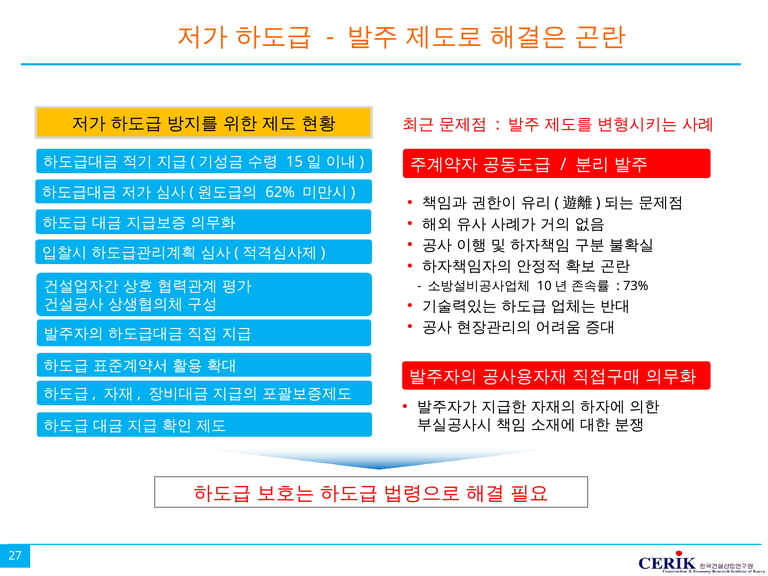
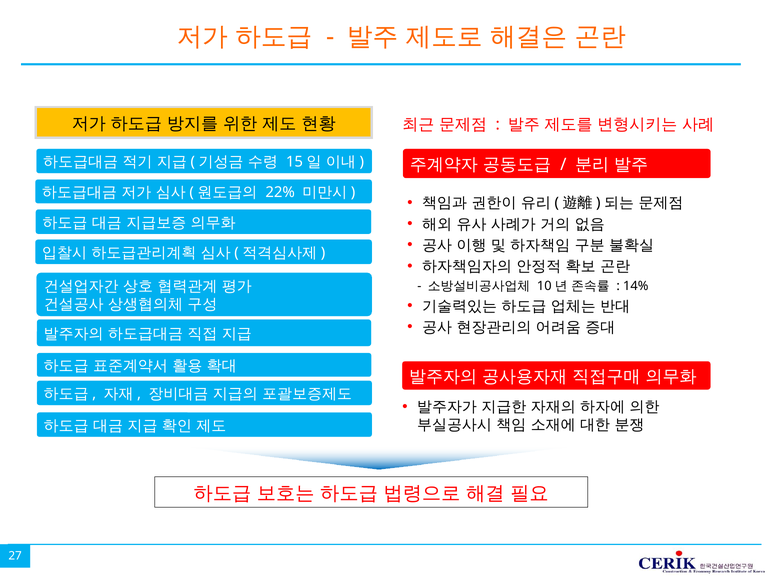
62%: 62% -> 22%
73%: 73% -> 14%
